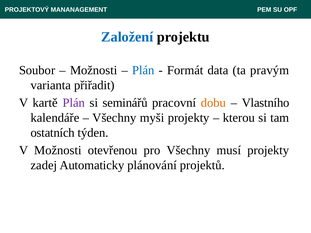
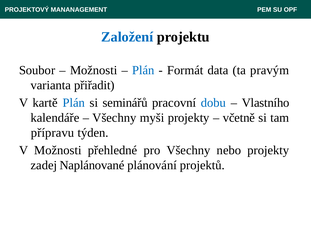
Plán at (74, 103) colour: purple -> blue
dobu colour: orange -> blue
kterou: kterou -> včetně
ostatních: ostatních -> přípravu
otevřenou: otevřenou -> přehledné
musí: musí -> nebo
Automaticky: Automaticky -> Naplánované
